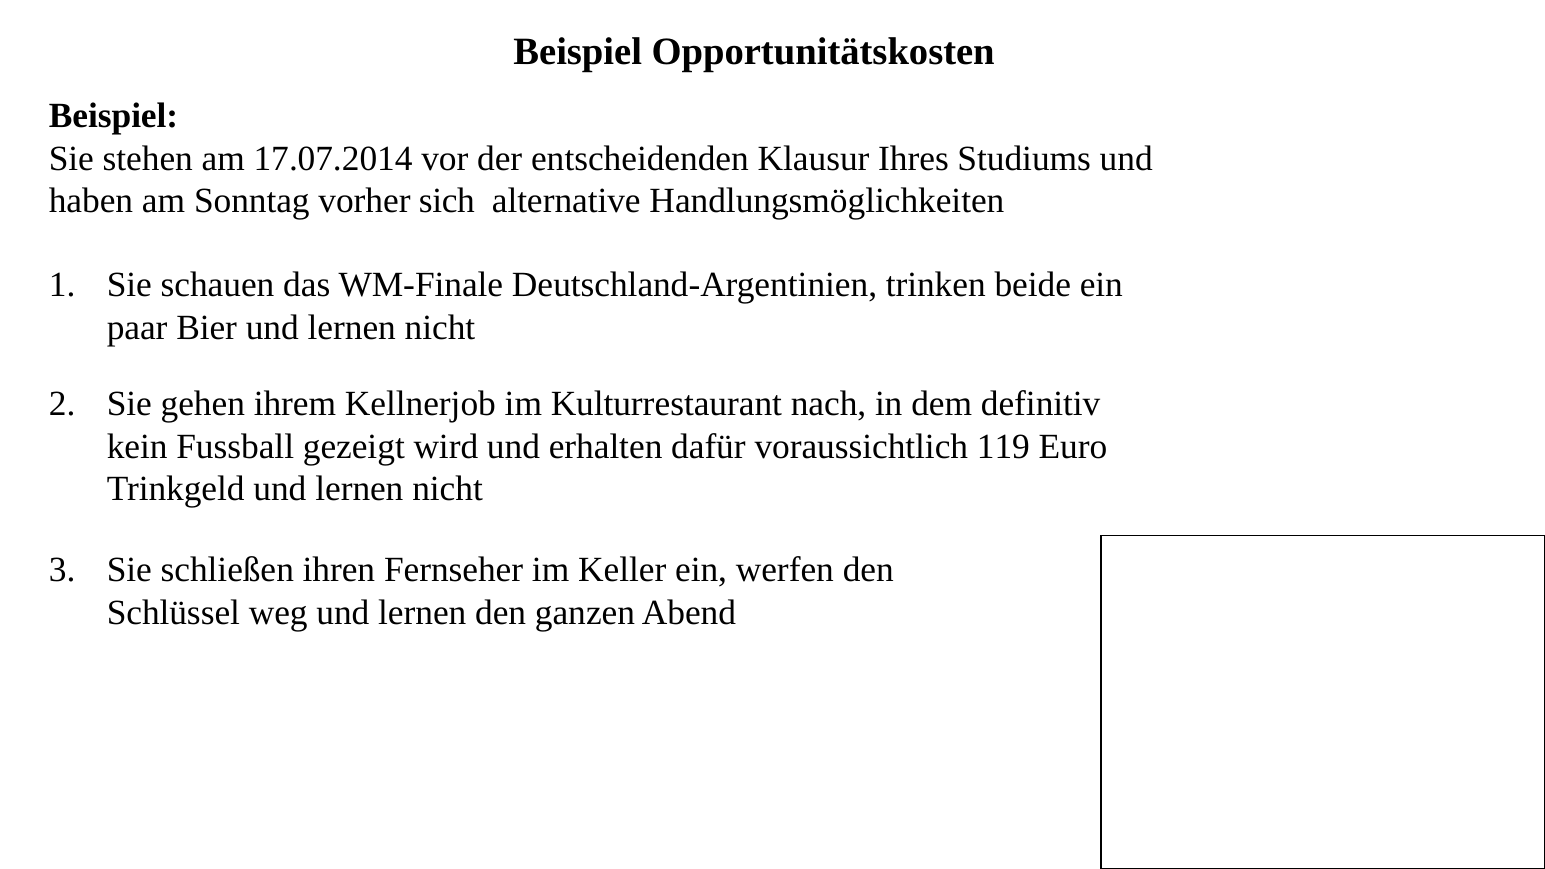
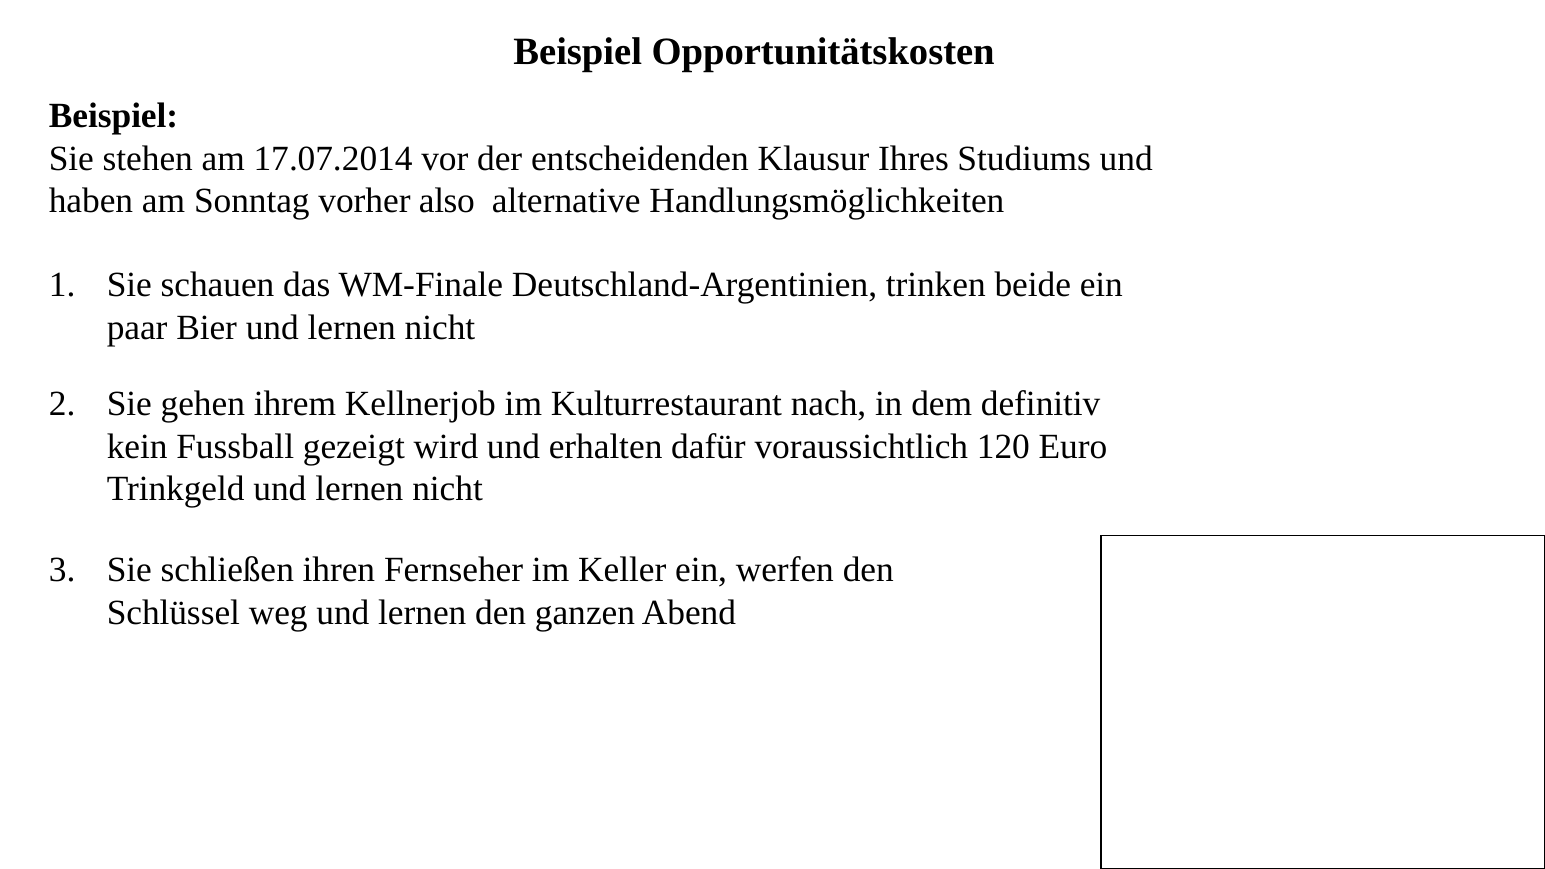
sich: sich -> also
119: 119 -> 120
